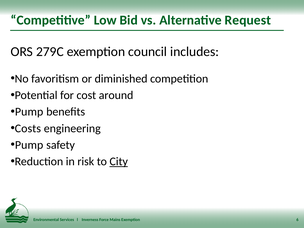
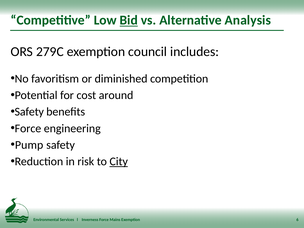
Bid underline: none -> present
Request: Request -> Analysis
Pump at (29, 112): Pump -> Safety
Costs at (28, 128): Costs -> Force
